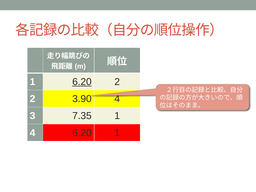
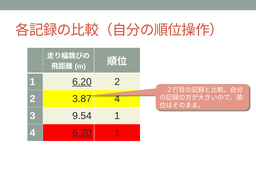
3.90: 3.90 -> 3.87
7.35: 7.35 -> 9.54
6.20 at (82, 133) underline: none -> present
